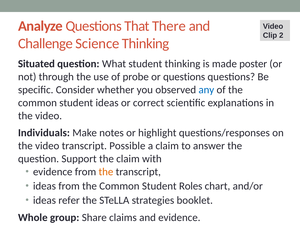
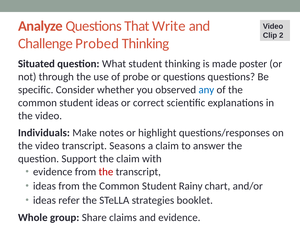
There: There -> Write
Science: Science -> Probed
Possible: Possible -> Seasons
the at (106, 172) colour: orange -> red
Roles: Roles -> Rainy
